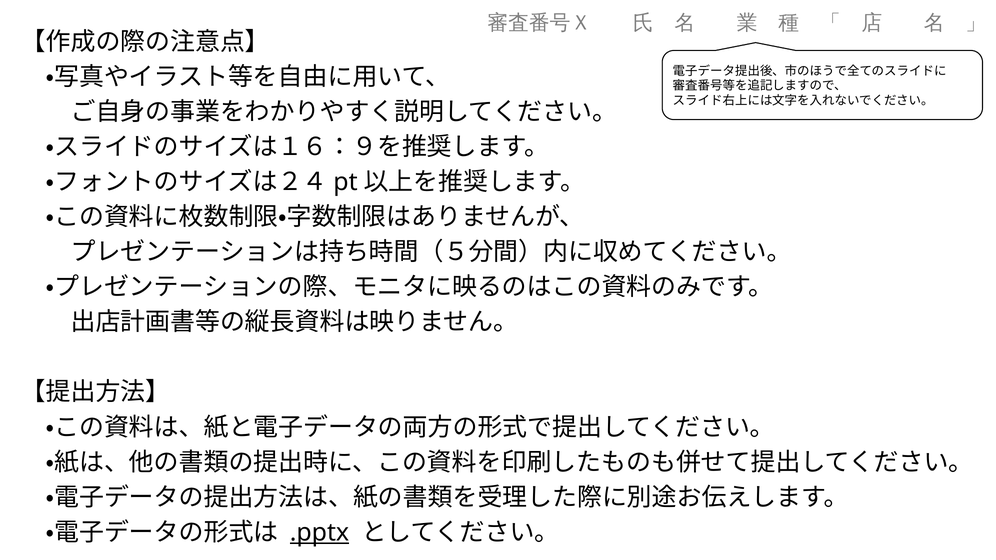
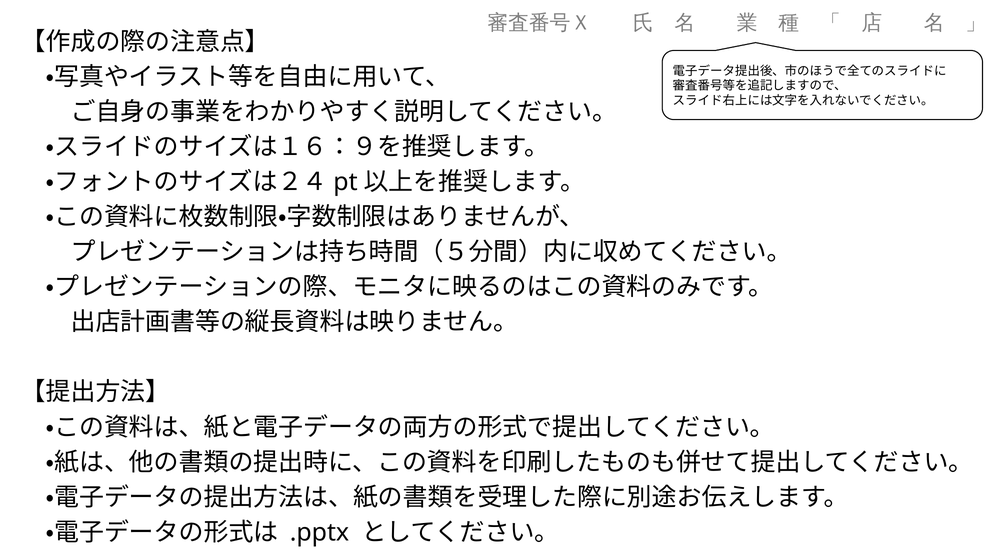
.pptx underline: present -> none
